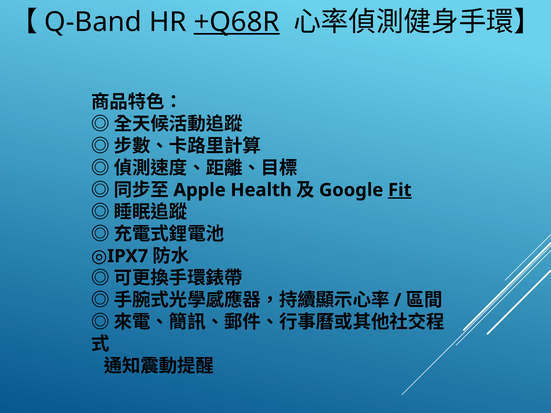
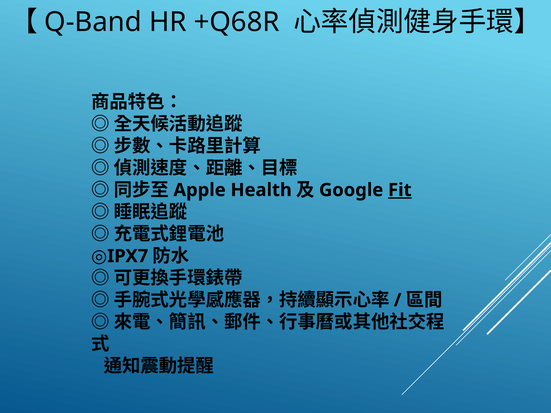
+Q68R underline: present -> none
